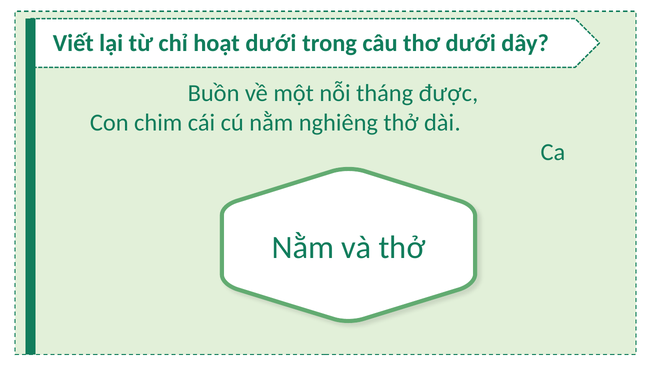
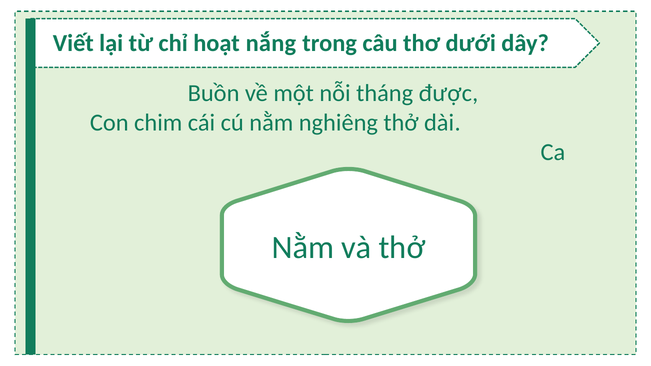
hoạt dưới: dưới -> nắng
